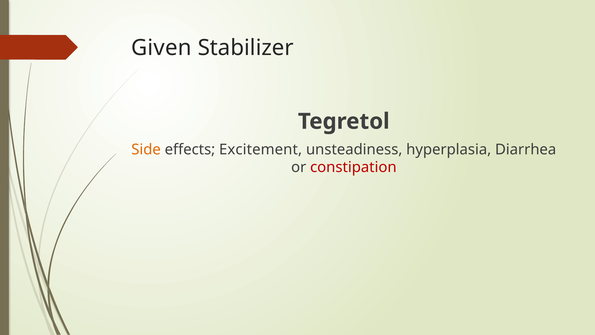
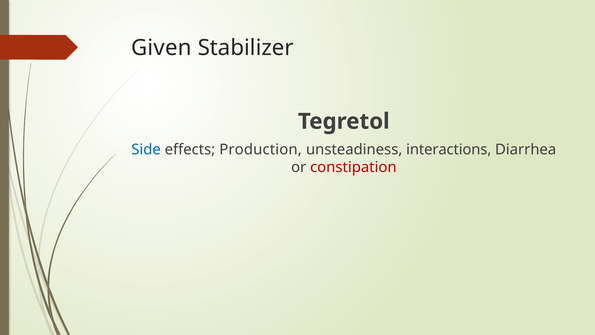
Side colour: orange -> blue
Excitement: Excitement -> Production
hyperplasia: hyperplasia -> interactions
